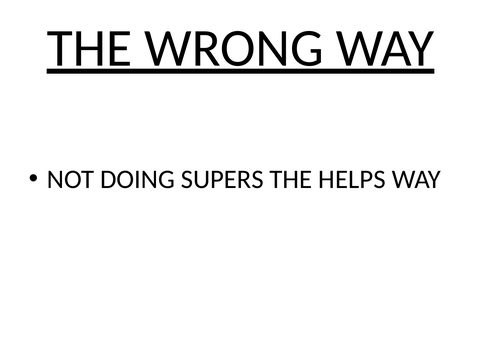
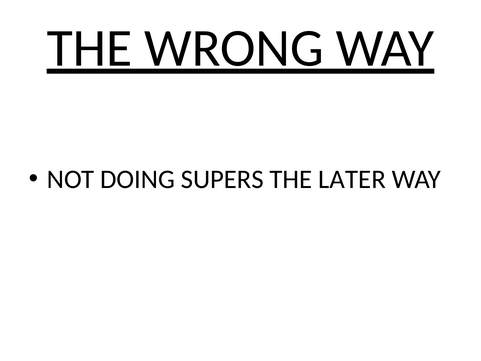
HELPS: HELPS -> LATER
